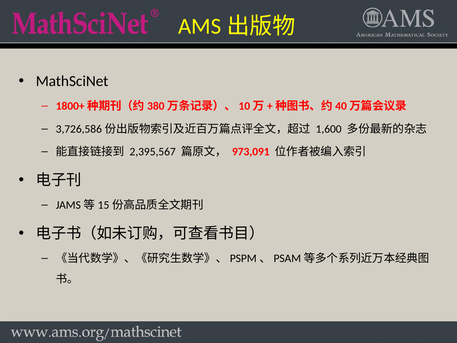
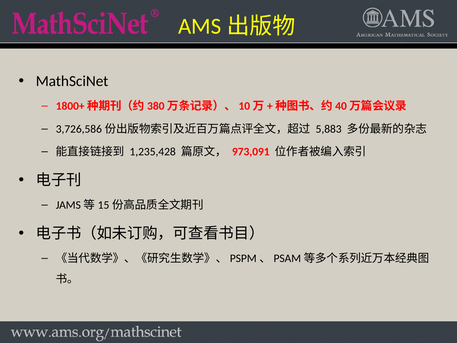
1,600: 1,600 -> 5,883
2,395,567: 2,395,567 -> 1,235,428
